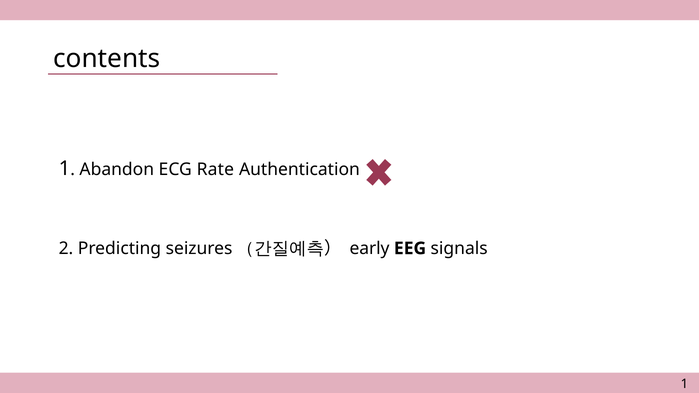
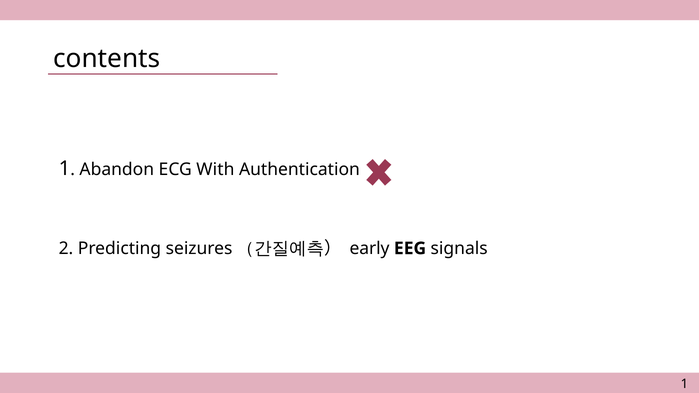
Rate: Rate -> With
